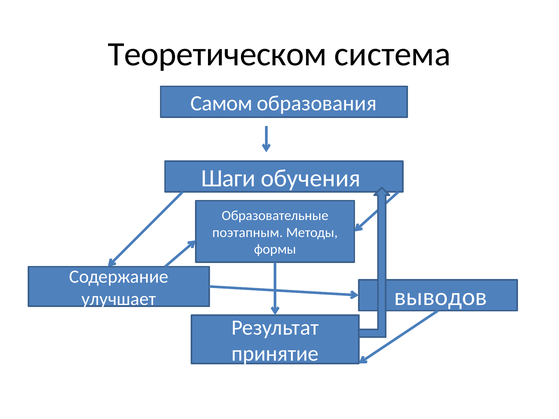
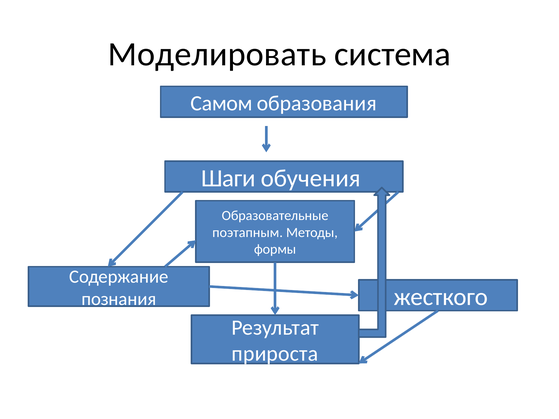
Теоретическом: Теоретическом -> Моделировать
выводов: выводов -> жесткого
улучшает: улучшает -> познания
принятие: принятие -> прироста
